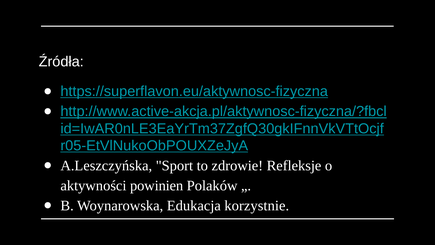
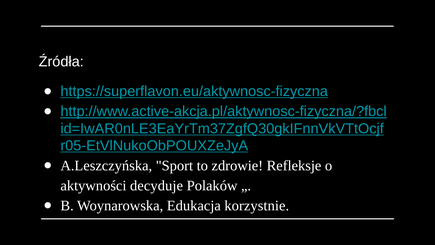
powinien: powinien -> decyduje
